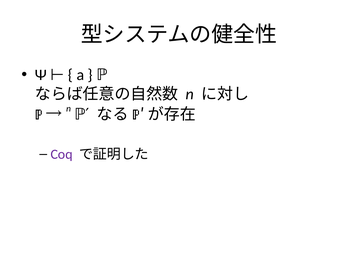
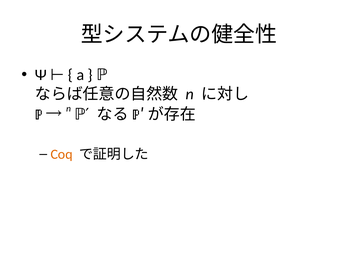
Coq colour: purple -> orange
